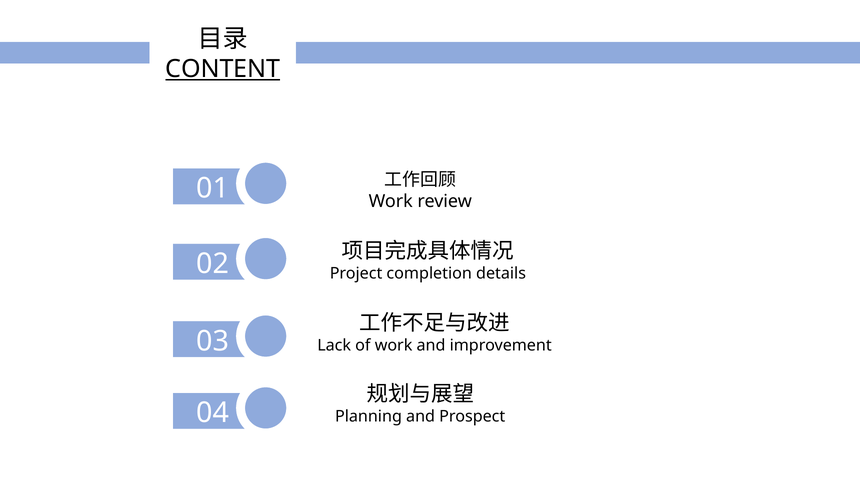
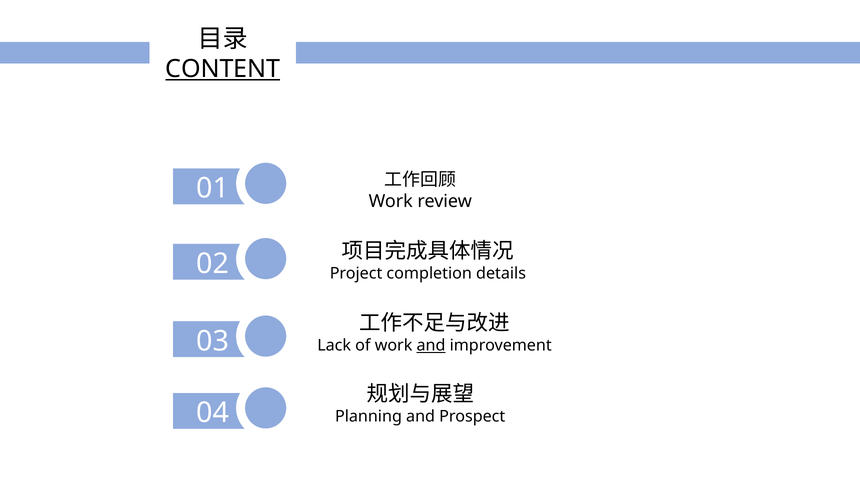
and at (431, 345) underline: none -> present
